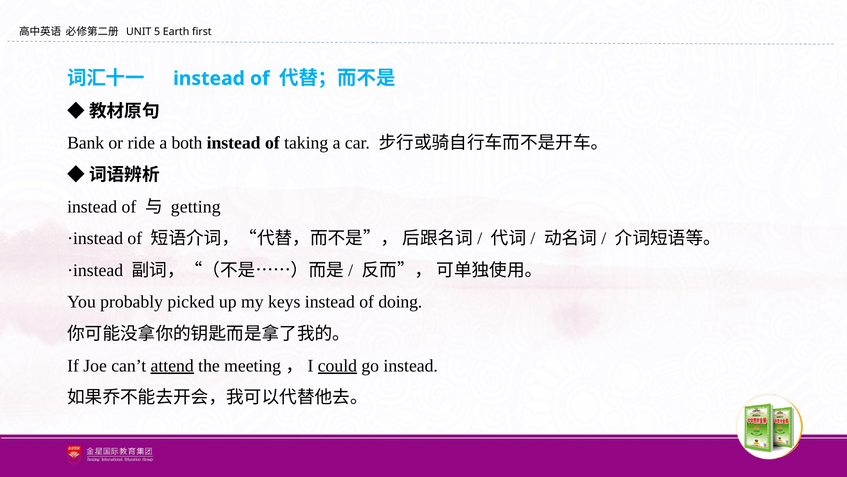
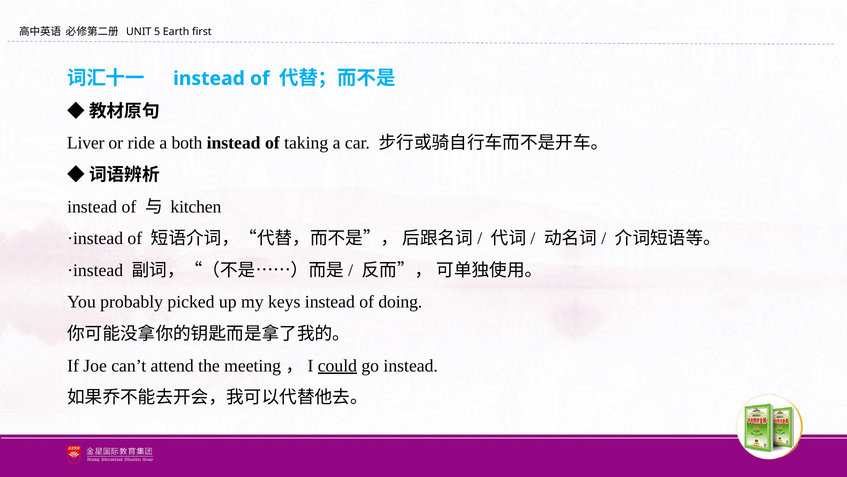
Bank: Bank -> Liver
getting: getting -> kitchen
attend underline: present -> none
